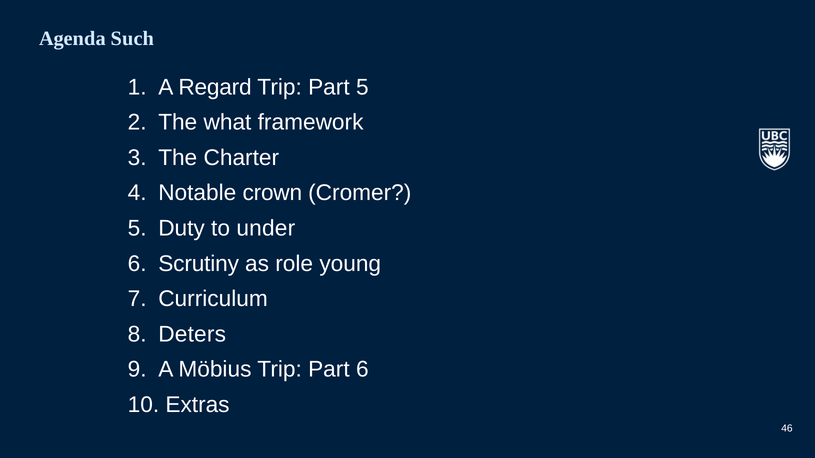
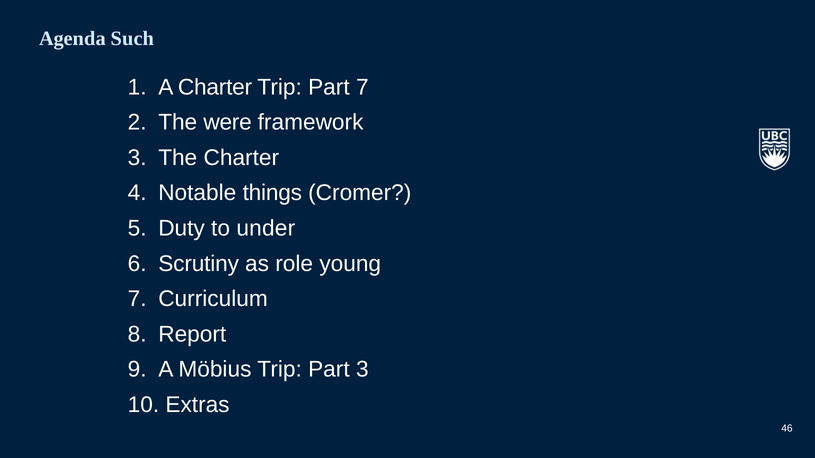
A Regard: Regard -> Charter
Part 5: 5 -> 7
what: what -> were
crown: crown -> things
Deters: Deters -> Report
Part 6: 6 -> 3
